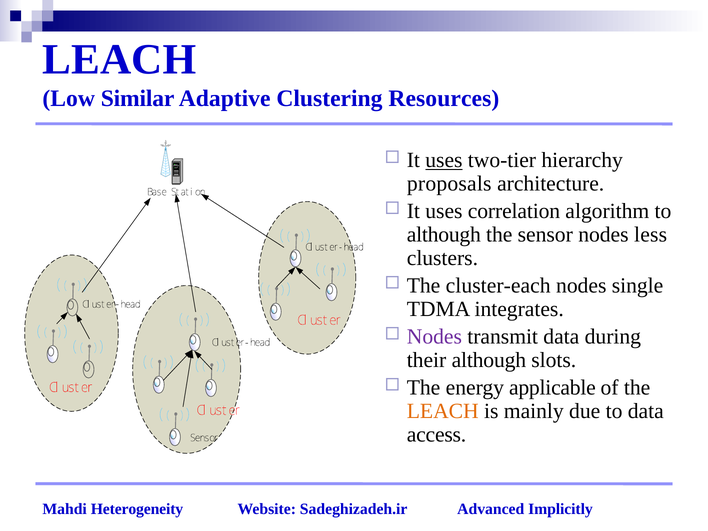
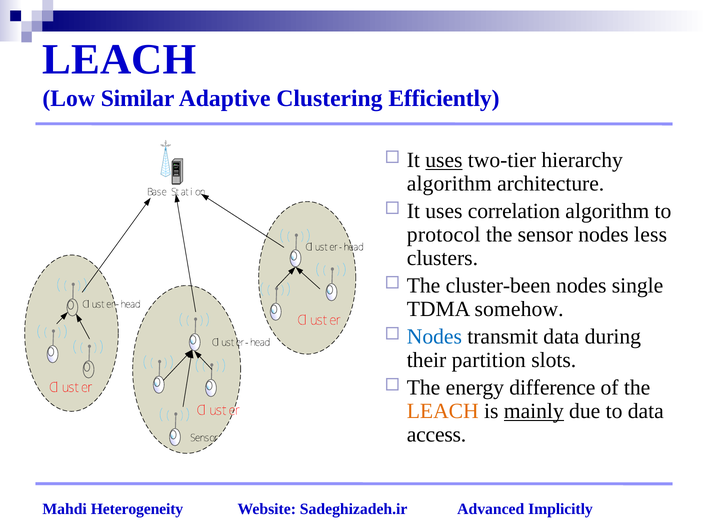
Resources: Resources -> Efficiently
proposals at (449, 184): proposals -> algorithm
although at (444, 235): although -> protocol
cluster-each: cluster-each -> cluster-been
integrates: integrates -> somehow
Nodes at (434, 337) colour: purple -> blue
their although: although -> partition
applicable: applicable -> difference
mainly underline: none -> present
